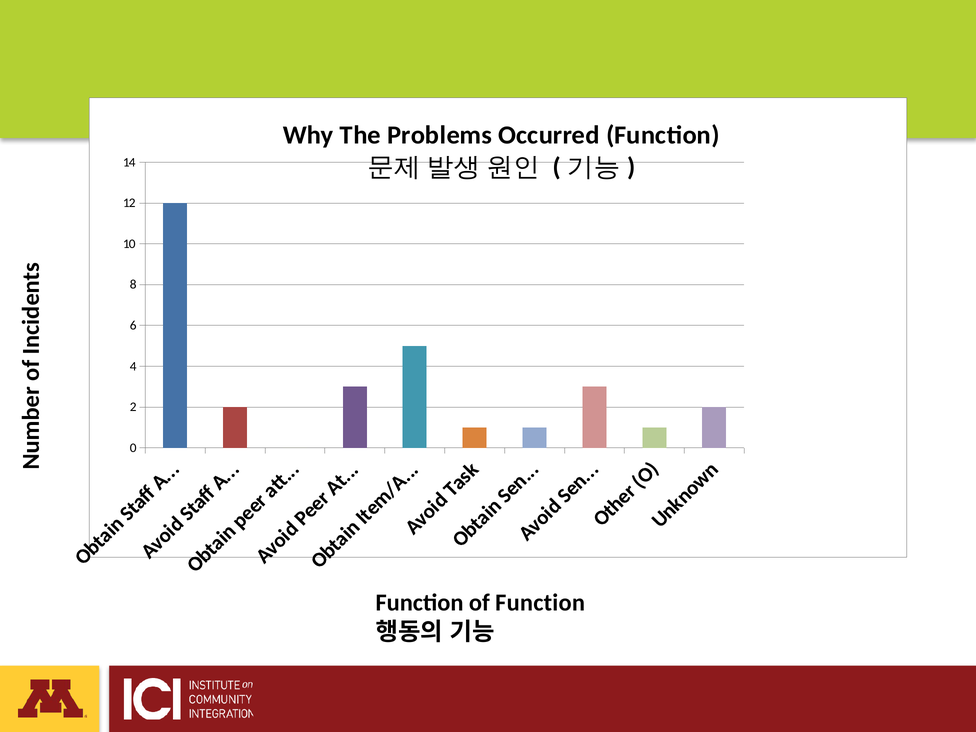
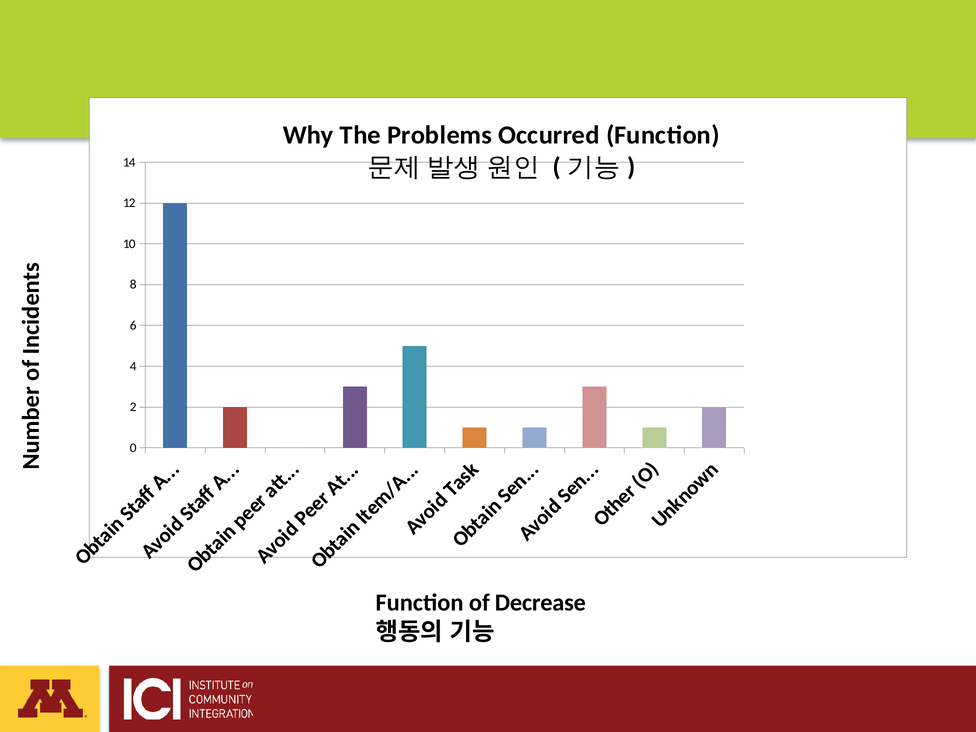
of Function: Function -> Decrease
